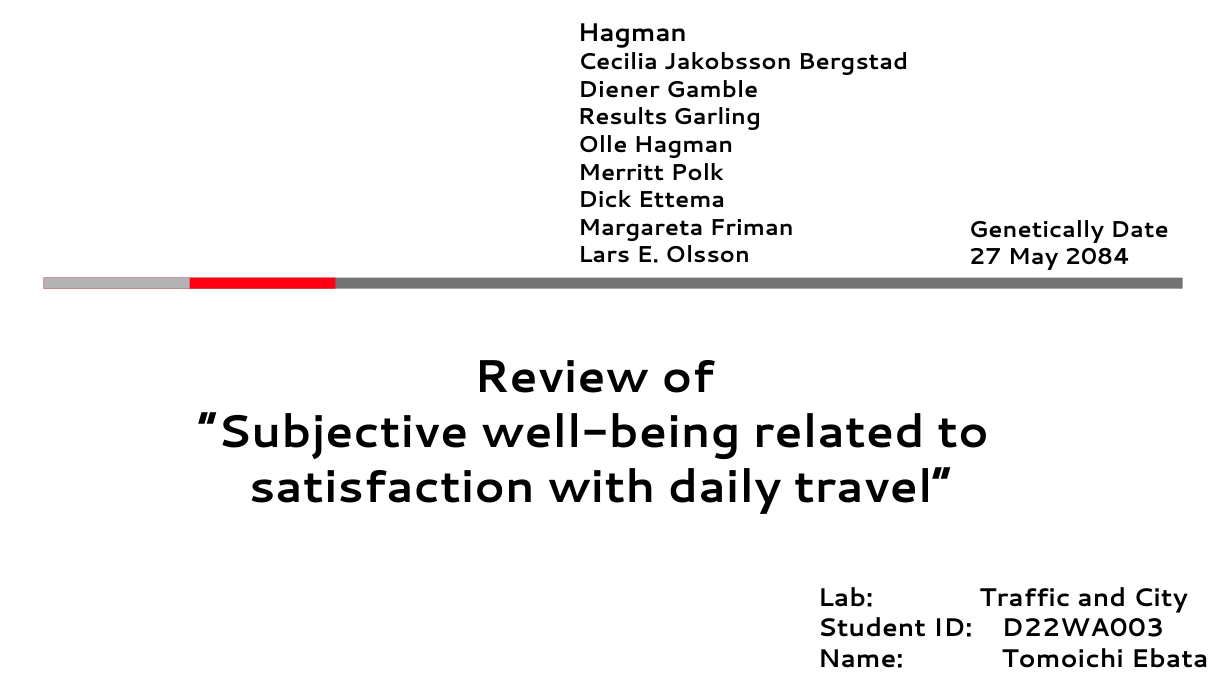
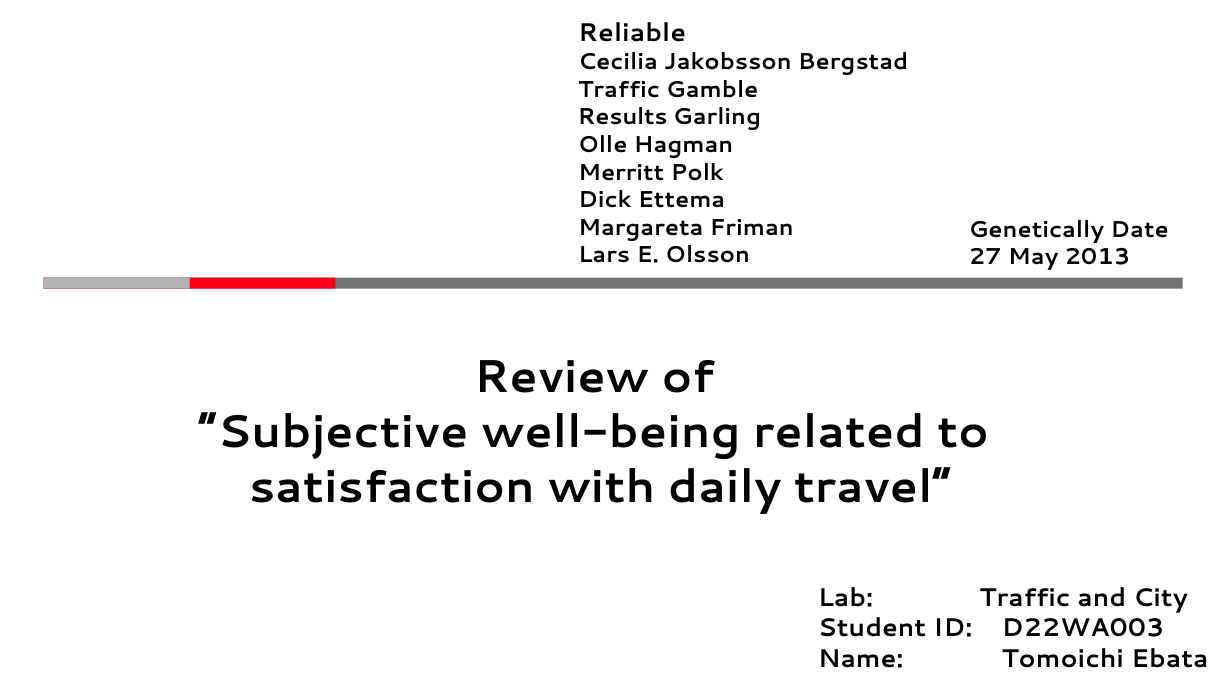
Hagman at (632, 33): Hagman -> Reliable
Diener at (619, 90): Diener -> Traffic
2084: 2084 -> 2013
